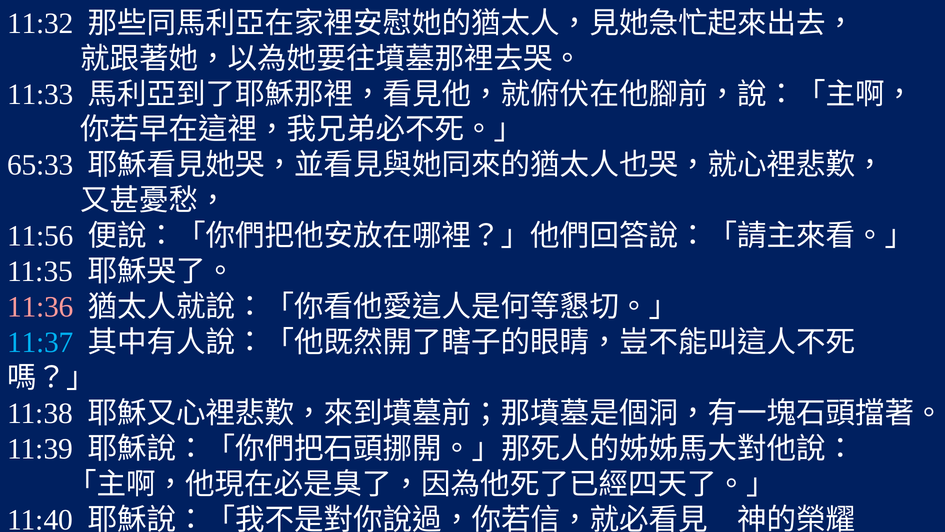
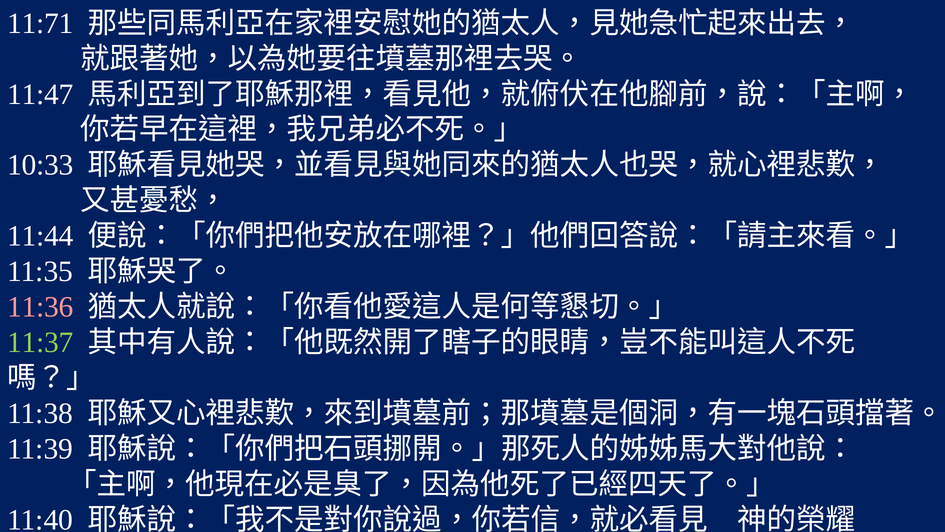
11:32: 11:32 -> 11:71
11:33: 11:33 -> 11:47
65:33: 65:33 -> 10:33
11:56: 11:56 -> 11:44
11:37 colour: light blue -> light green
